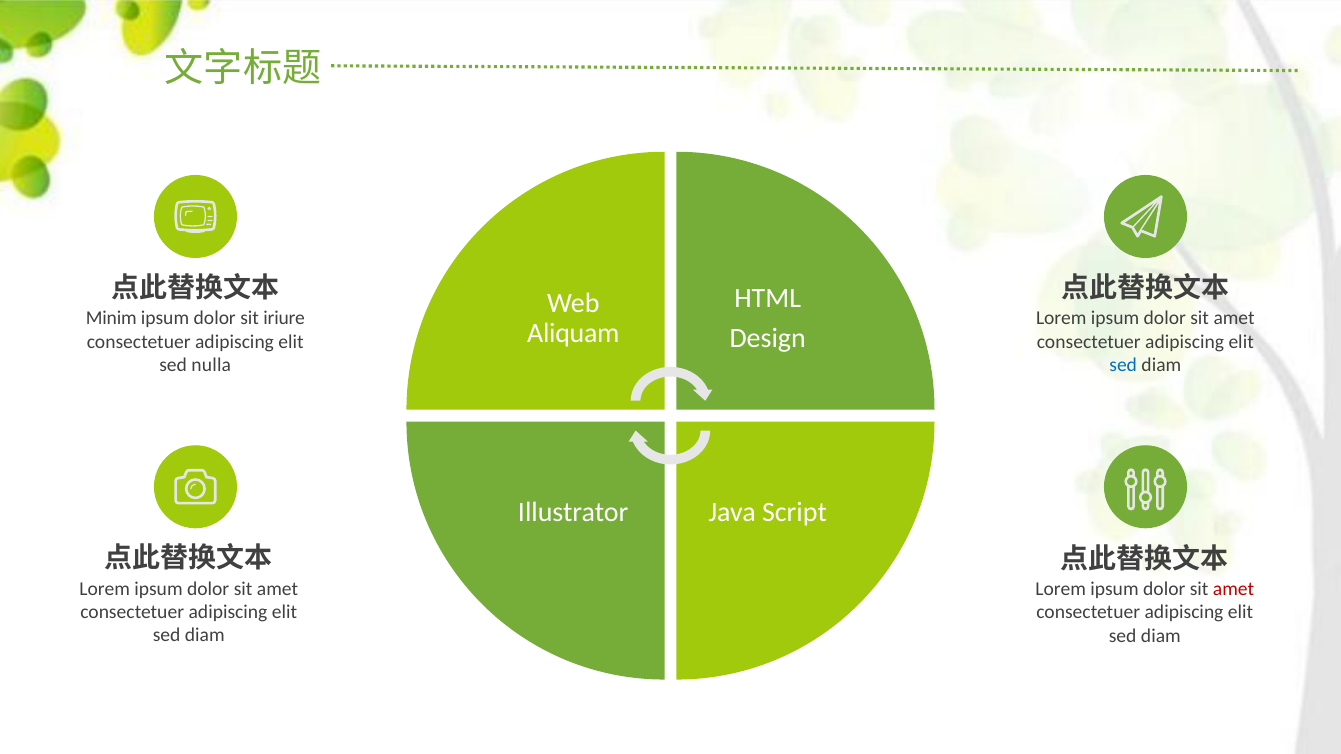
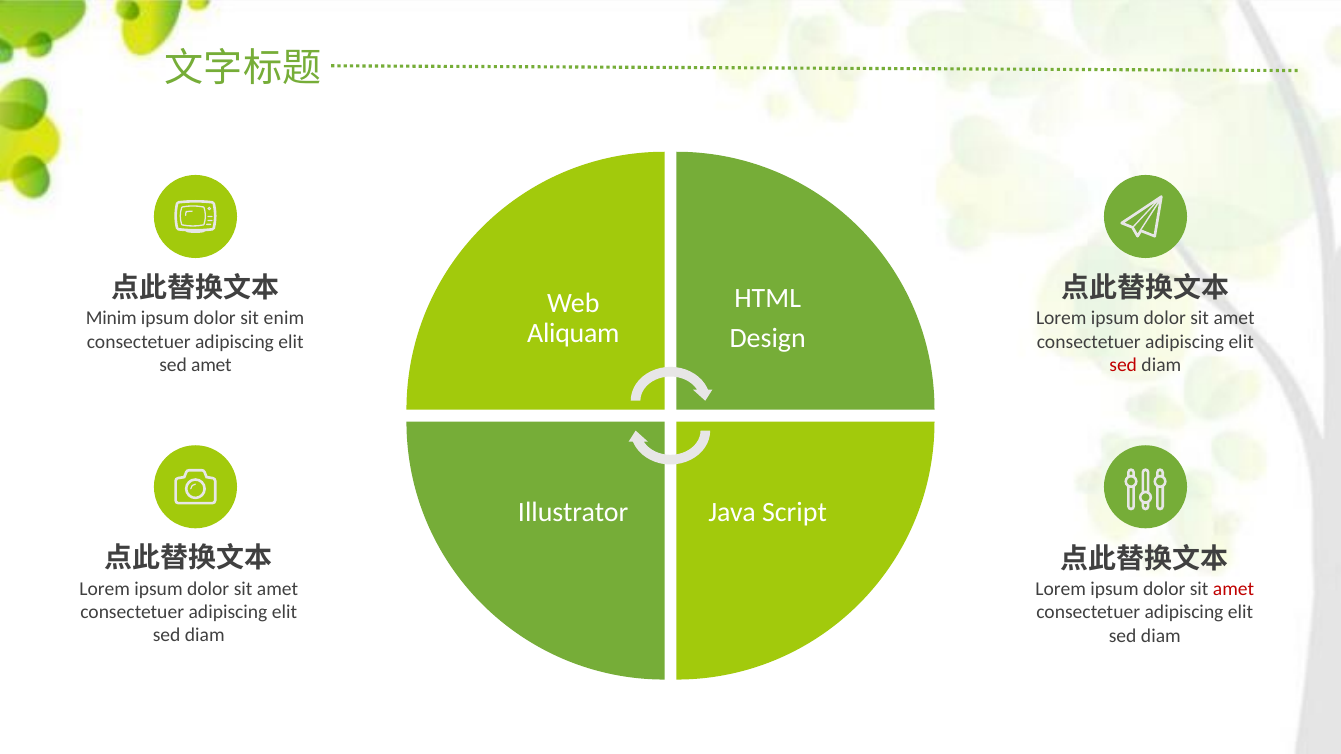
iriure: iriure -> enim
sed nulla: nulla -> amet
sed at (1123, 365) colour: blue -> red
